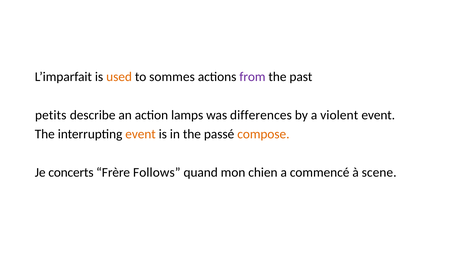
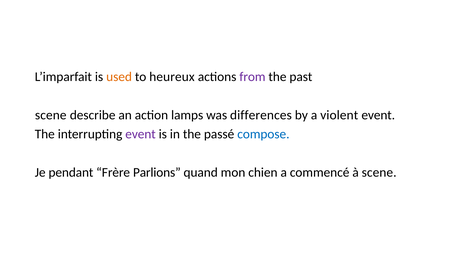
sommes: sommes -> heureux
petits at (51, 115): petits -> scene
event at (141, 134) colour: orange -> purple
compose colour: orange -> blue
concerts: concerts -> pendant
Follows: Follows -> Parlions
